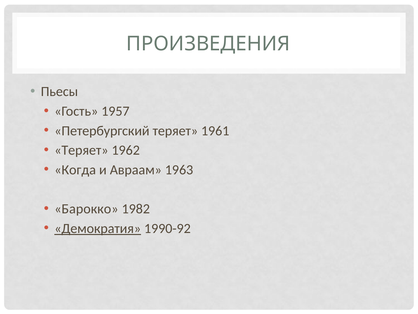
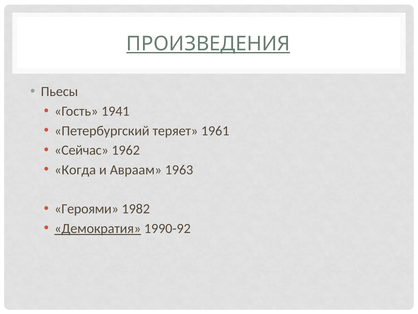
ПРОИЗВЕДЕНИЯ underline: none -> present
1957: 1957 -> 1941
Теряет at (81, 150): Теряет -> Сейчас
Барокко: Барокко -> Героями
